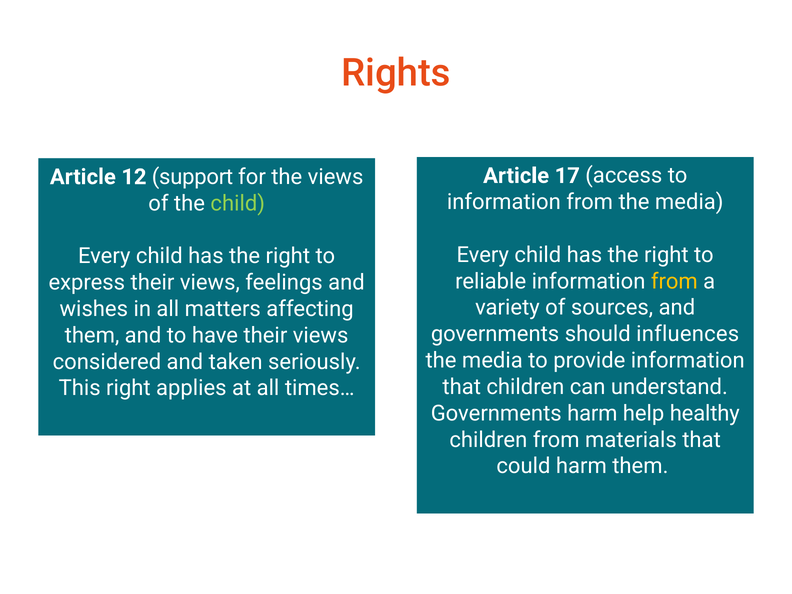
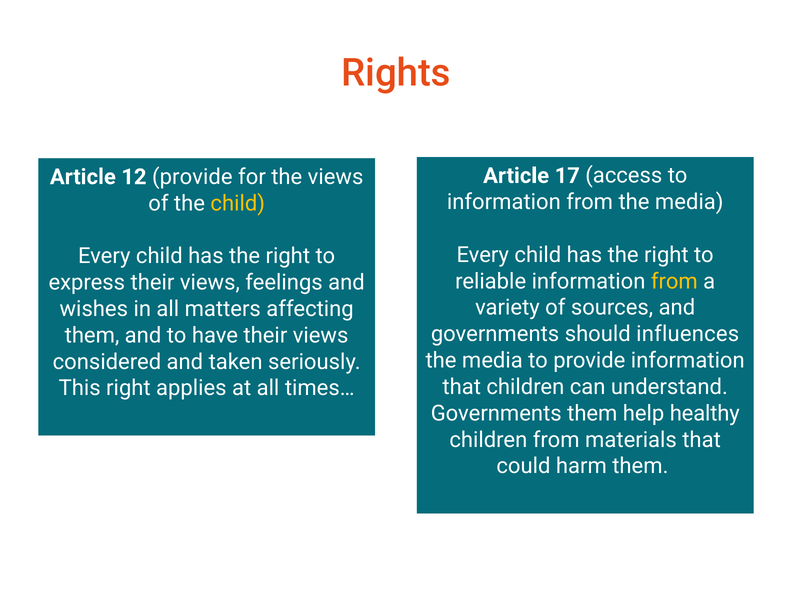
12 support: support -> provide
child at (238, 203) colour: light green -> yellow
Governments harm: harm -> them
